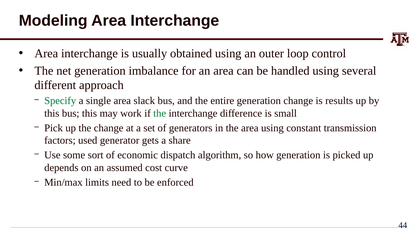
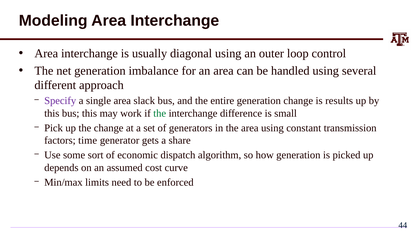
obtained: obtained -> diagonal
Specify colour: green -> purple
used: used -> time
